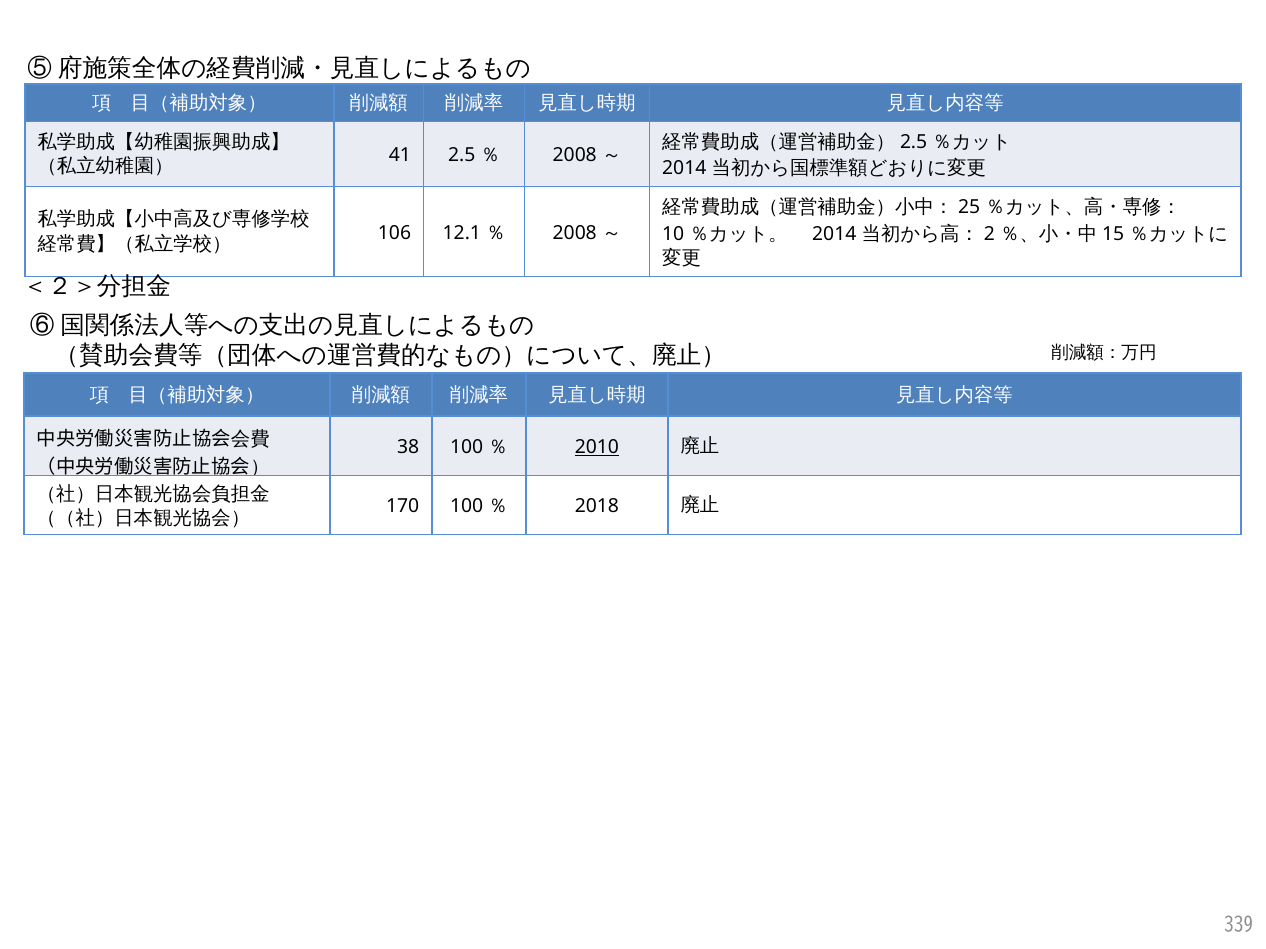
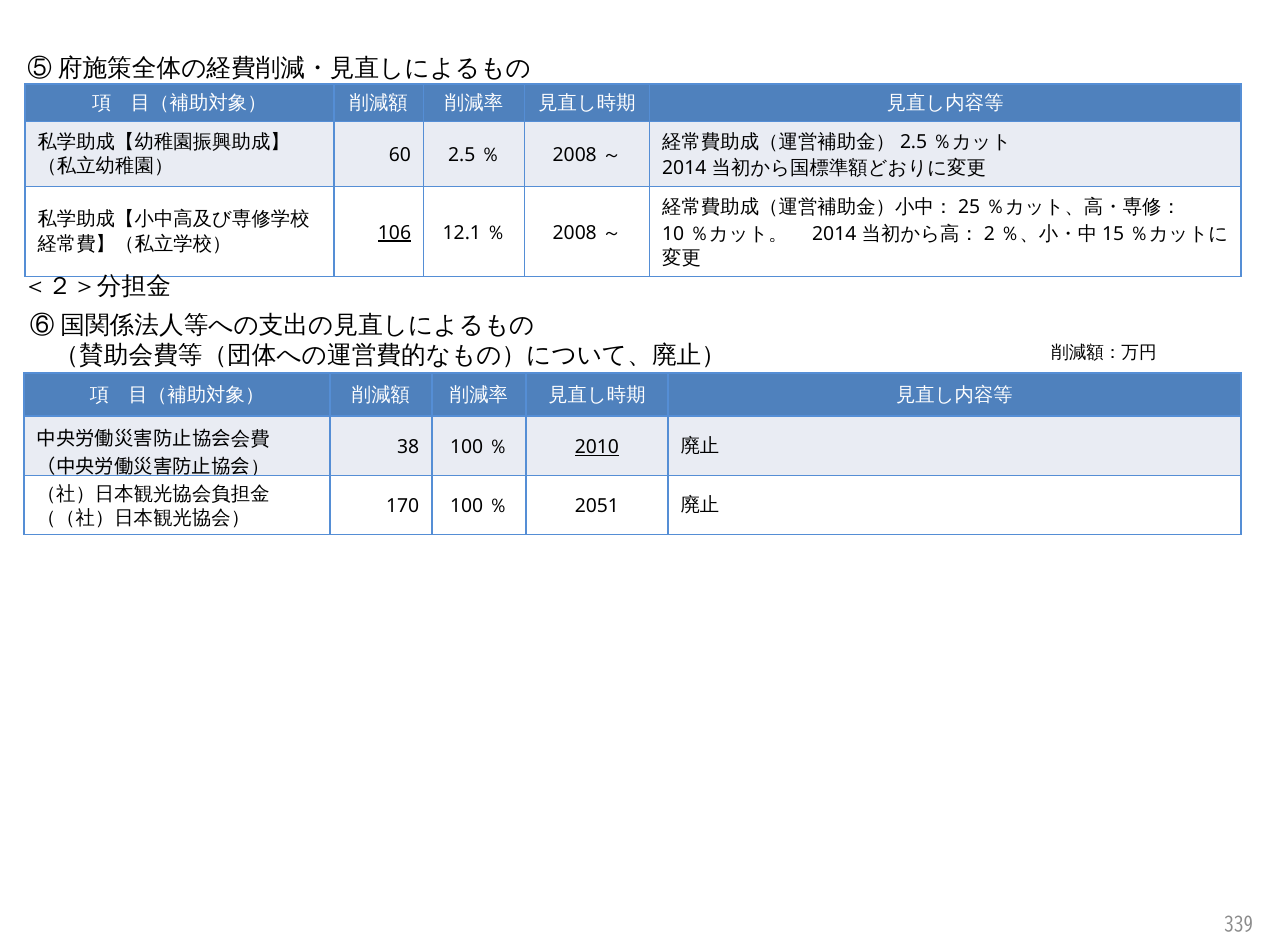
41: 41 -> 60
106 underline: none -> present
2018: 2018 -> 2051
